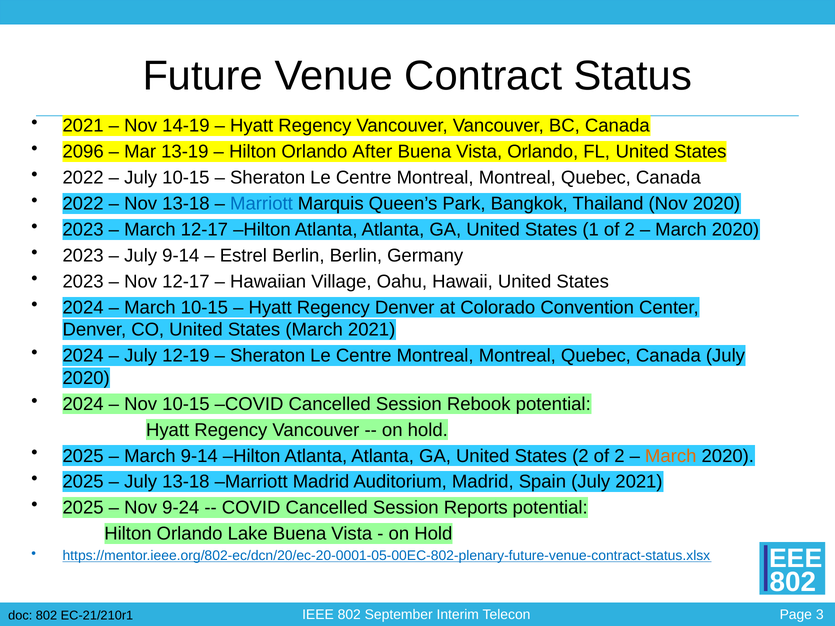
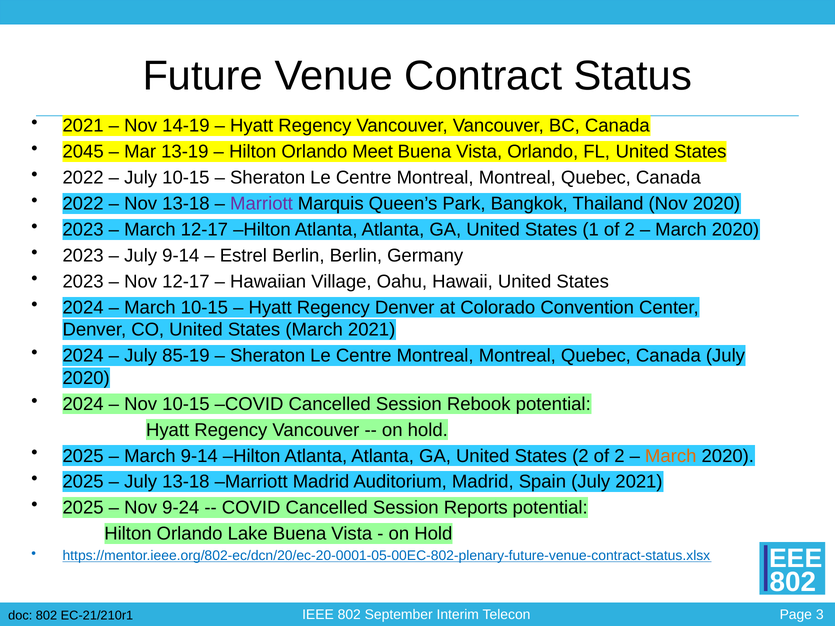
2096: 2096 -> 2045
After: After -> Meet
Marriott at (261, 204) colour: blue -> purple
12-19: 12-19 -> 85-19
